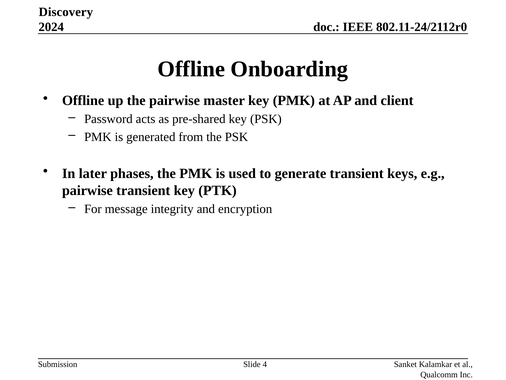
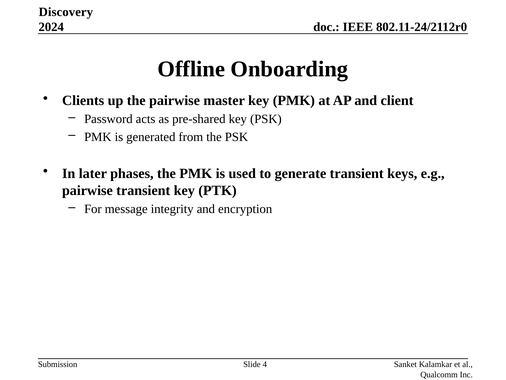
Offline at (83, 101): Offline -> Clients
